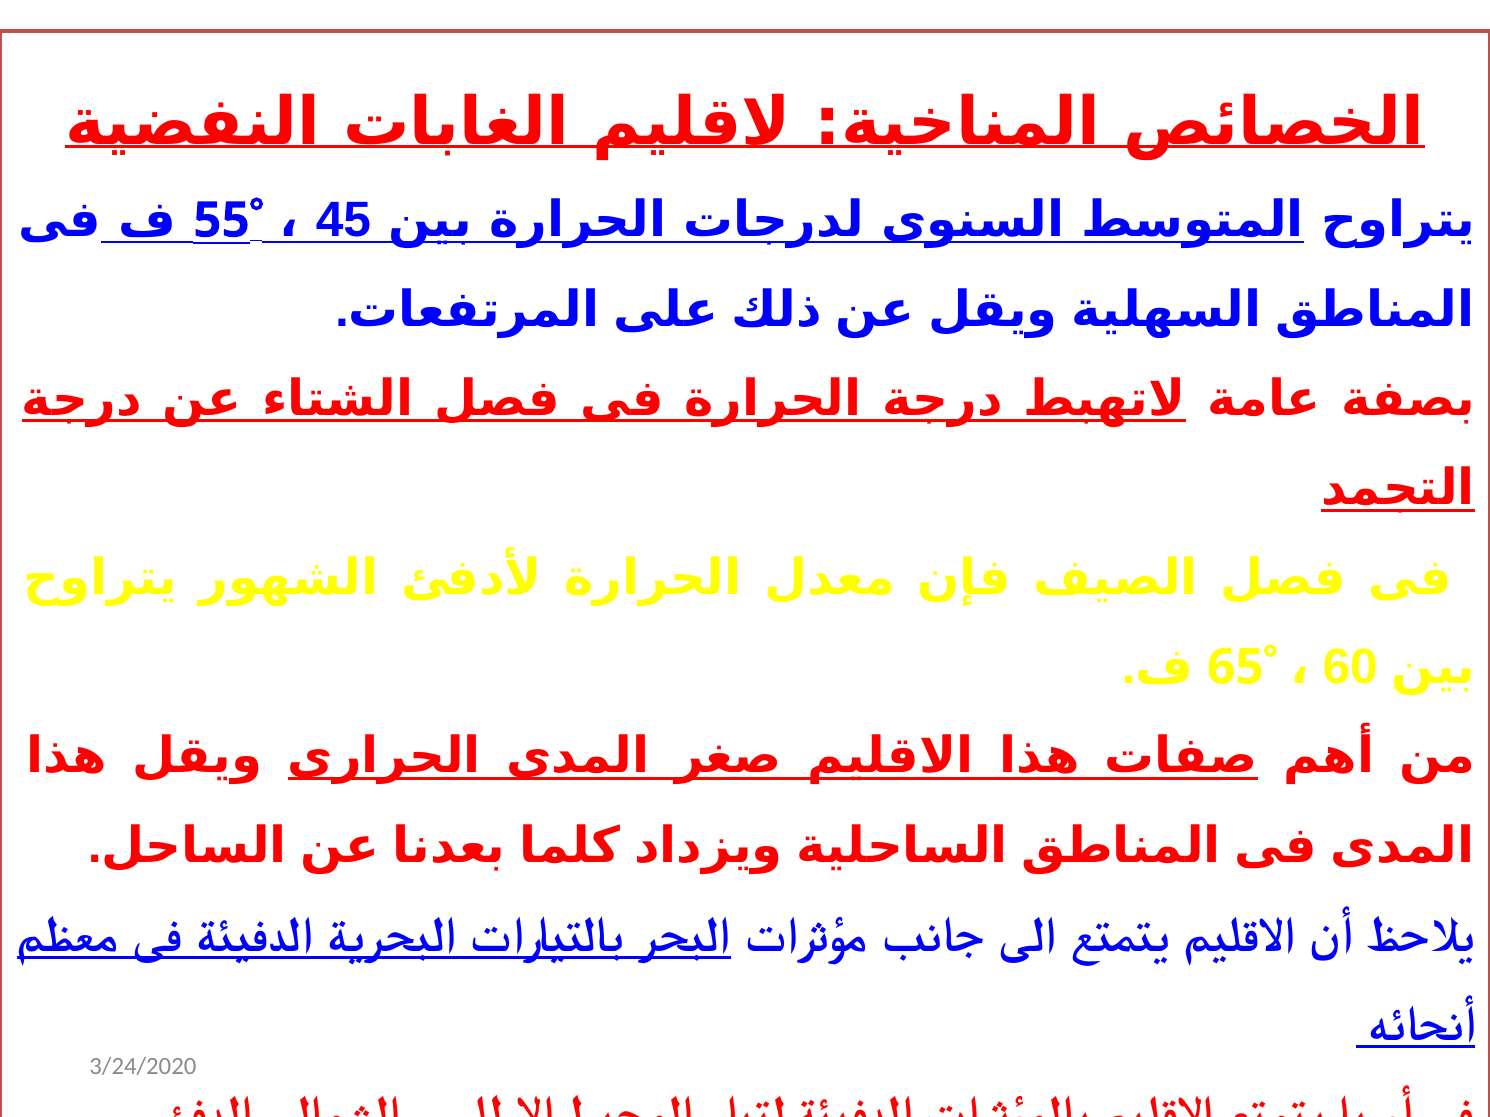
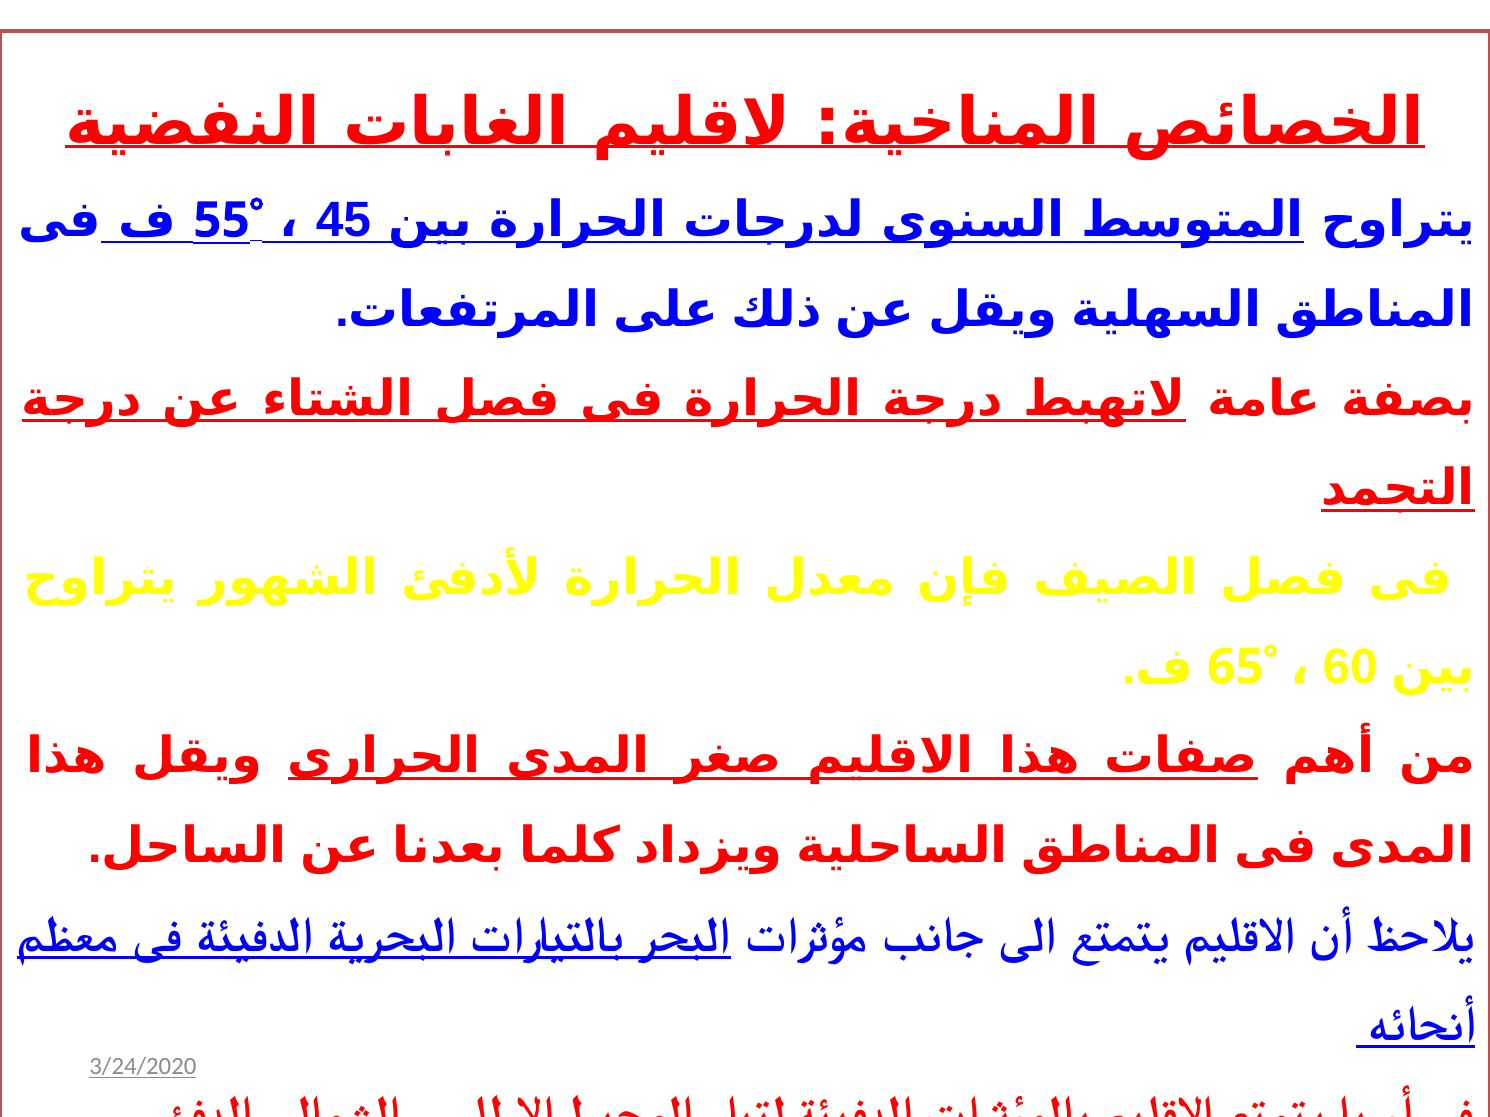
3/24/2020 underline: none -> present
